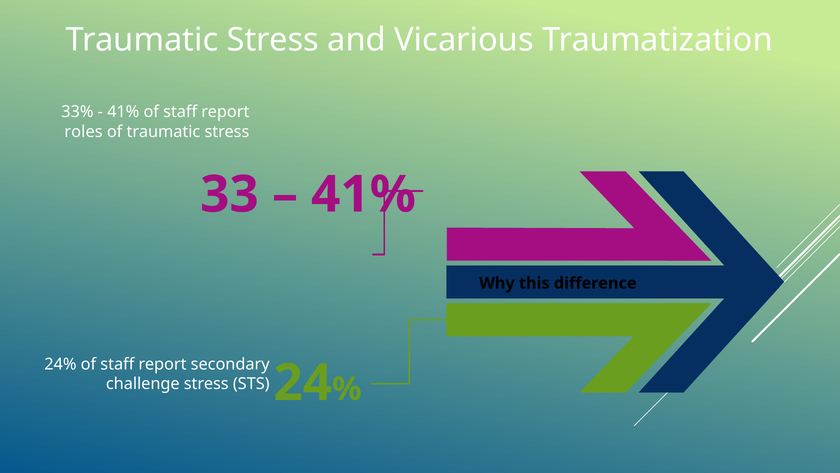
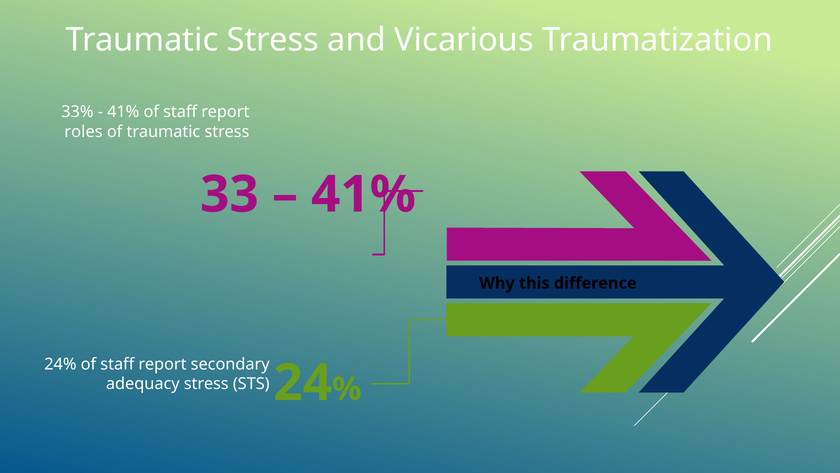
challenge: challenge -> adequacy
